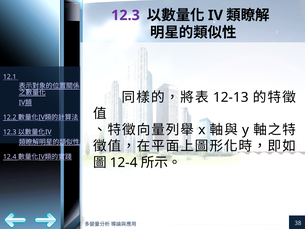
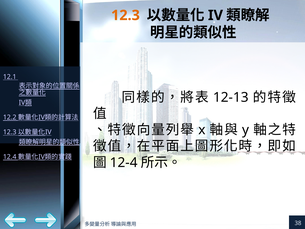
12.3 at (125, 15) colour: purple -> orange
